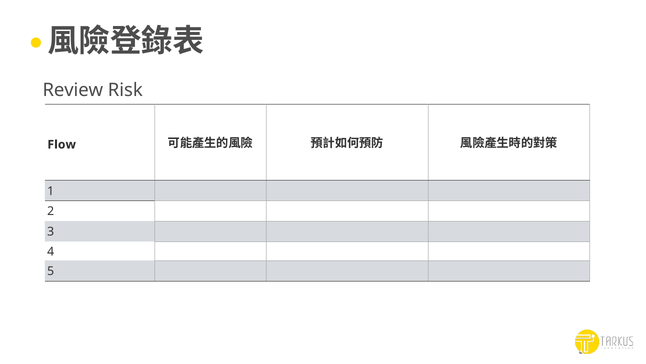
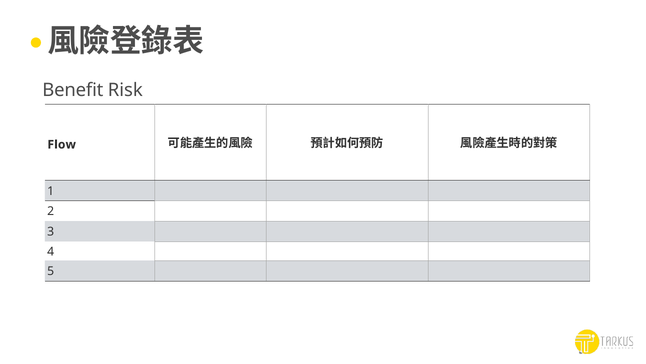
Review: Review -> Benefit
